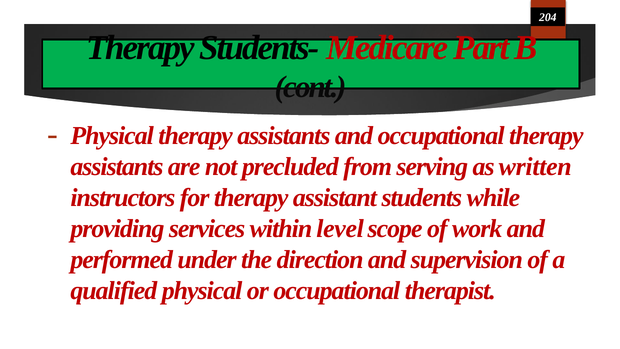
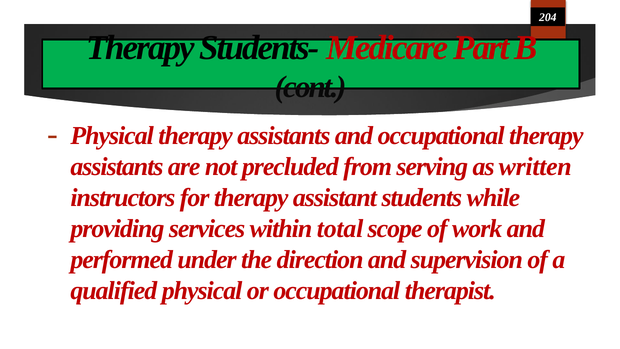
level: level -> total
